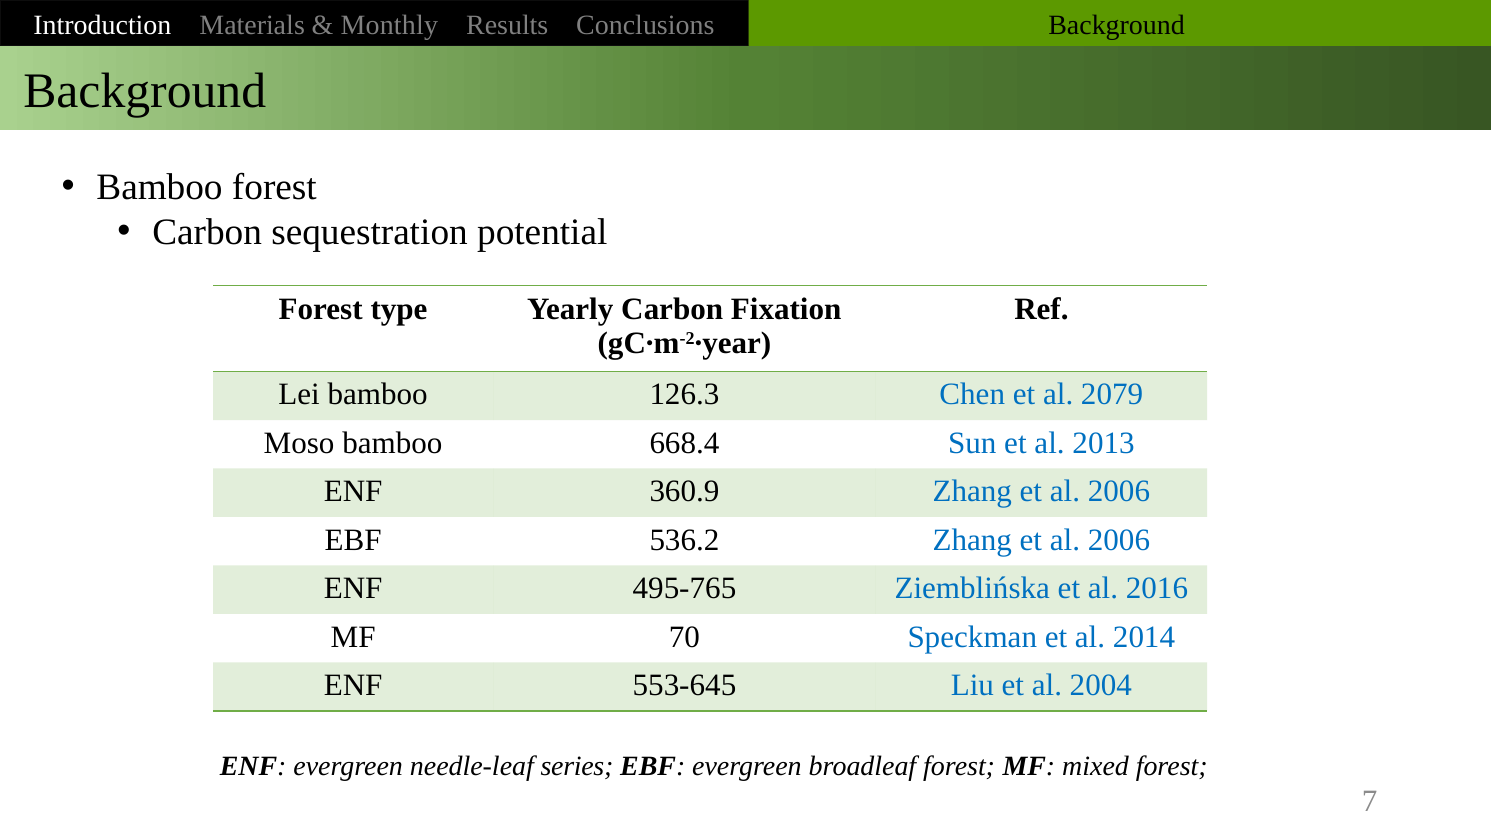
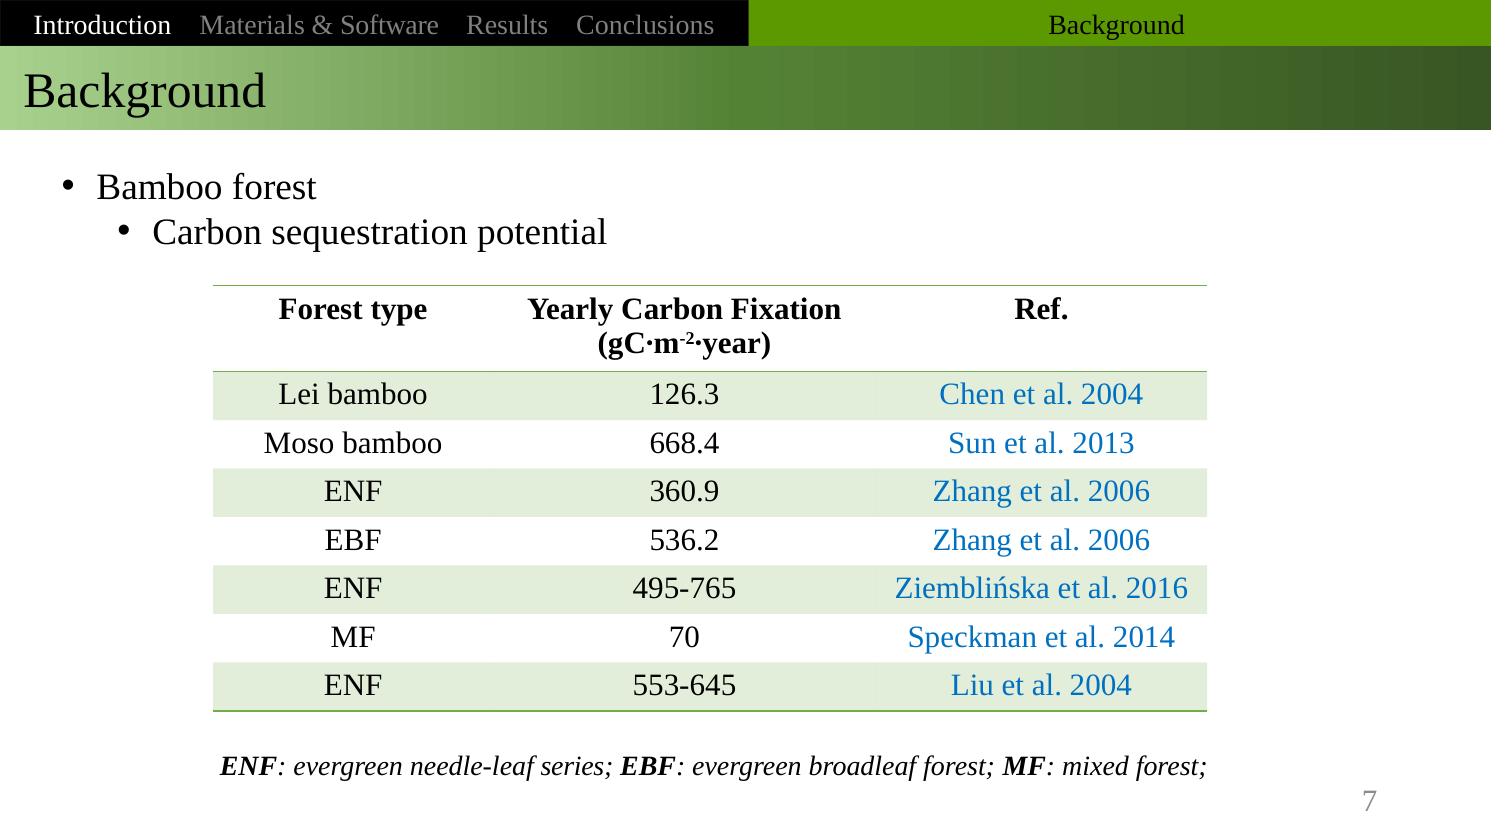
Monthly: Monthly -> Software
Chen et al 2079: 2079 -> 2004
